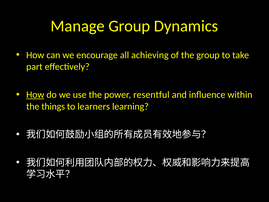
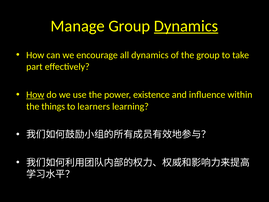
Dynamics at (186, 26) underline: none -> present
all achieving: achieving -> dynamics
resentful: resentful -> existence
